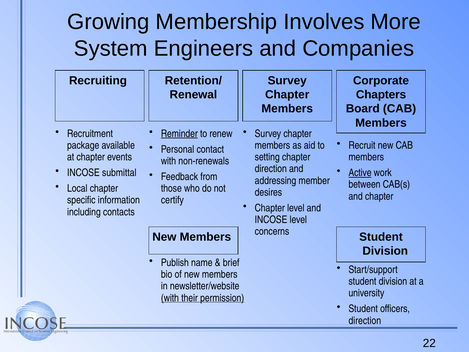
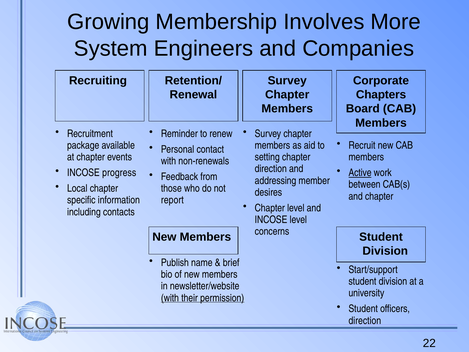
Reminder underline: present -> none
submittal: submittal -> progress
certify: certify -> report
